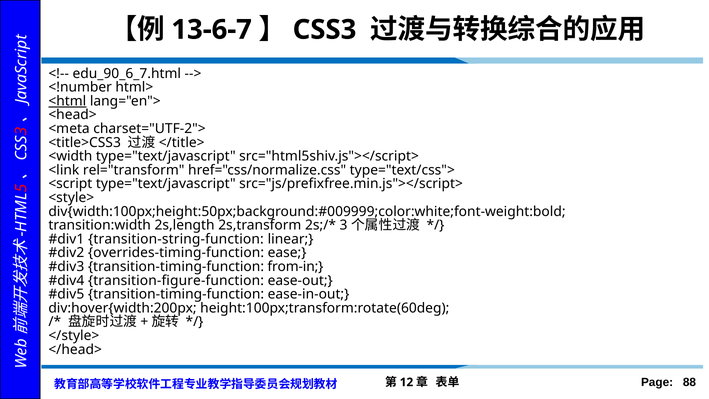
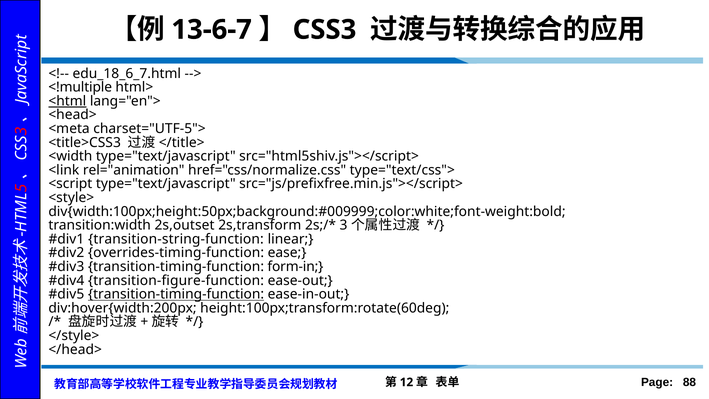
edu_90_6_7.html: edu_90_6_7.html -> edu_18_6_7.html
<!number: <!number -> <!multiple
charset="UTF-2">: charset="UTF-2"> -> charset="UTF-5">
rel="transform: rel="transform -> rel="animation
2s,length: 2s,length -> 2s,outset
from-in: from-in -> form-in
transition-timing-function at (176, 294) underline: none -> present
